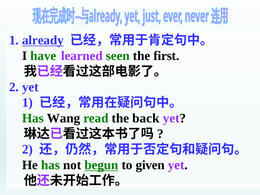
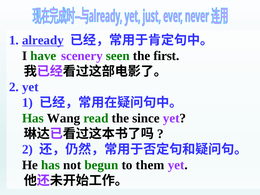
learned: learned -> scenery
back: back -> since
begun underline: present -> none
given: given -> them
